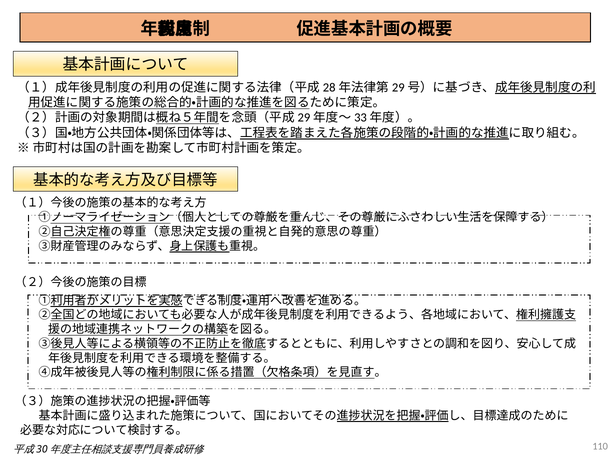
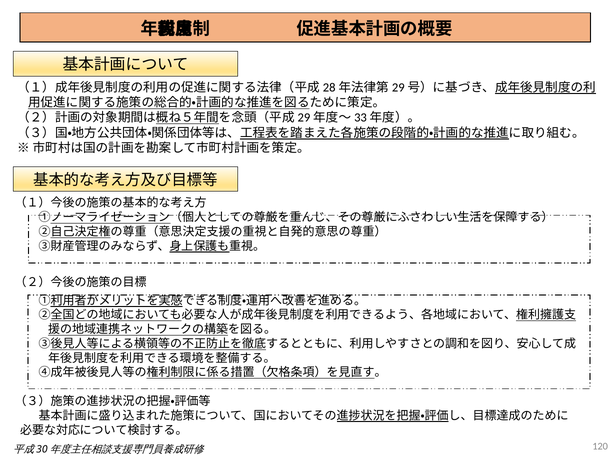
110: 110 -> 120
